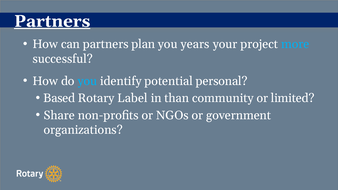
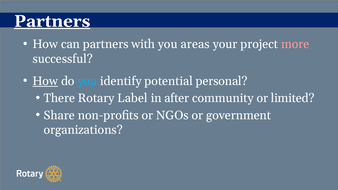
plan: plan -> with
years: years -> areas
more colour: light blue -> pink
How at (45, 81) underline: none -> present
Based: Based -> There
than: than -> after
